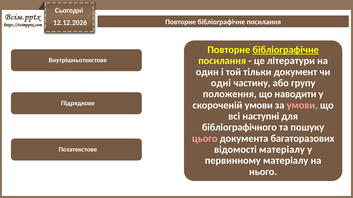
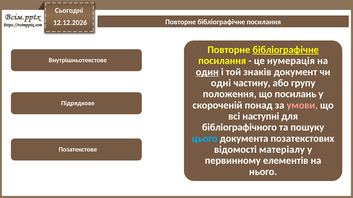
літератури: літератури -> нумерація
один underline: none -> present
тільки: тільки -> знаків
наводити: наводити -> посилань
скороченій умови: умови -> понад
цього colour: pink -> light blue
багаторазових: багаторазових -> позатекстових
первинному матеріалу: матеріалу -> елементів
